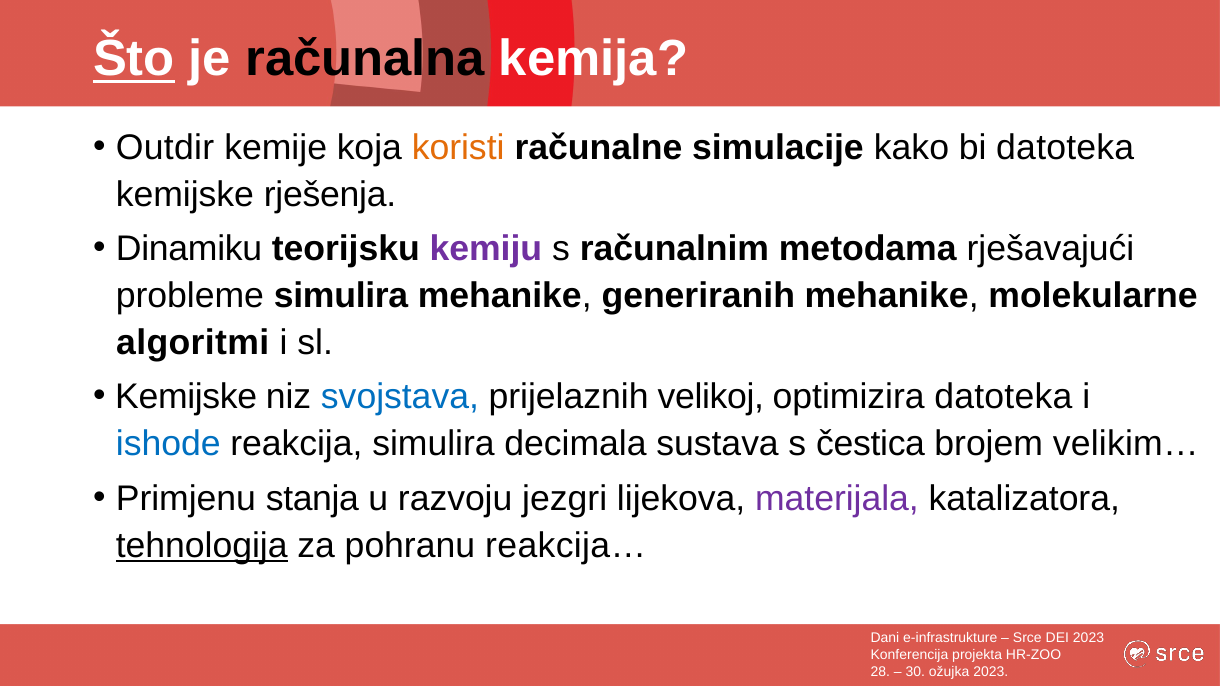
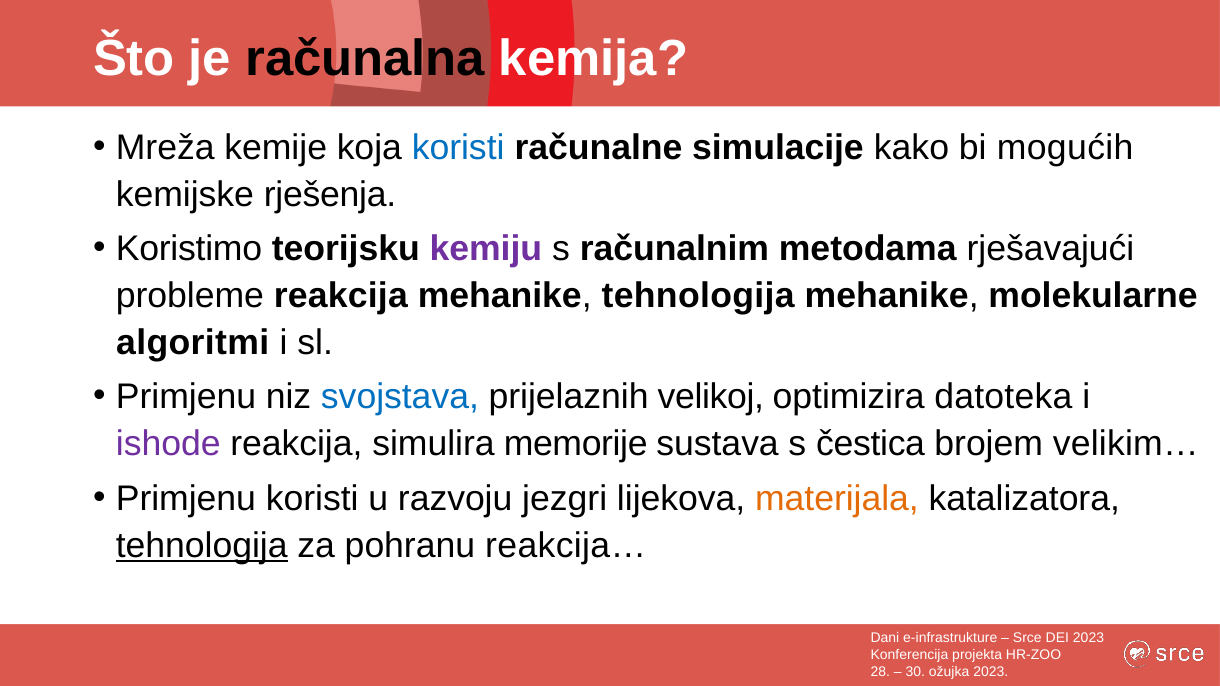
Što underline: present -> none
Outdir: Outdir -> Mreža
koristi at (458, 148) colour: orange -> blue
bi datoteka: datoteka -> mogućih
Dinamiku: Dinamiku -> Koristimo
probleme simulira: simulira -> reakcija
mehanike generiranih: generiranih -> tehnologija
Kemijske at (186, 397): Kemijske -> Primjenu
ishode colour: blue -> purple
decimala: decimala -> memorije
Primjenu stanja: stanja -> koristi
materijala colour: purple -> orange
